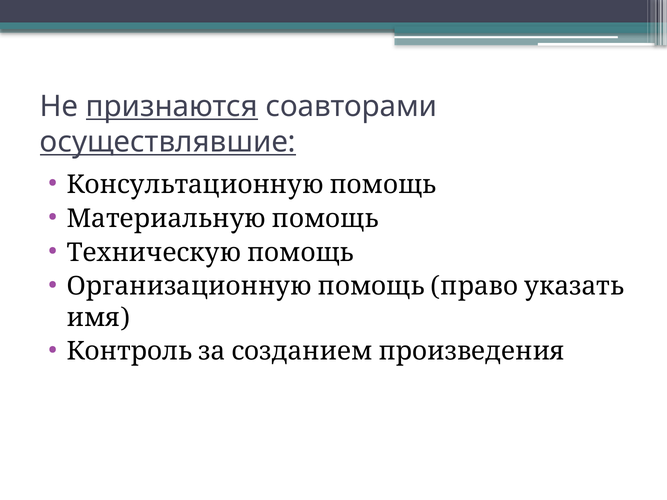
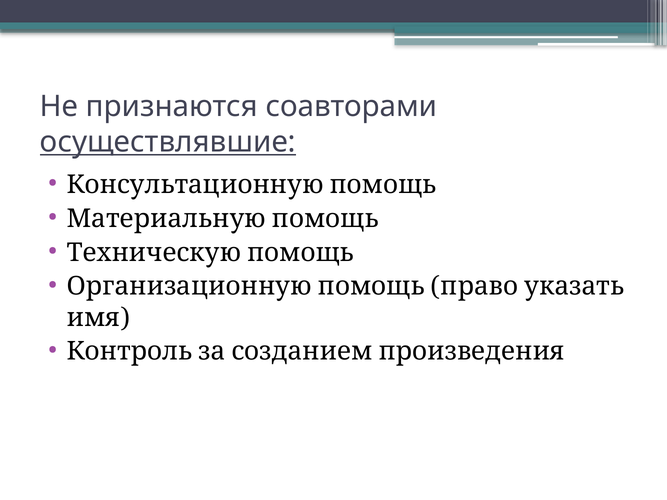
признаются underline: present -> none
